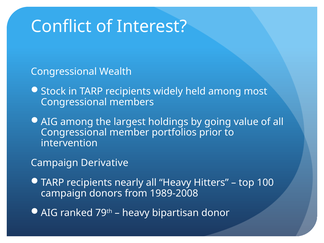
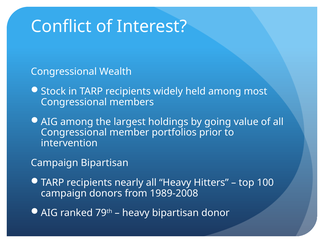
Campaign Derivative: Derivative -> Bipartisan
